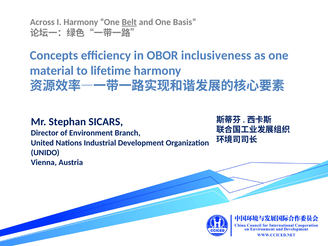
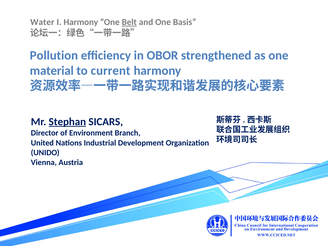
Across: Across -> Water
Concepts: Concepts -> Pollution
inclusiveness: inclusiveness -> strengthened
lifetime: lifetime -> current
Stephan underline: none -> present
